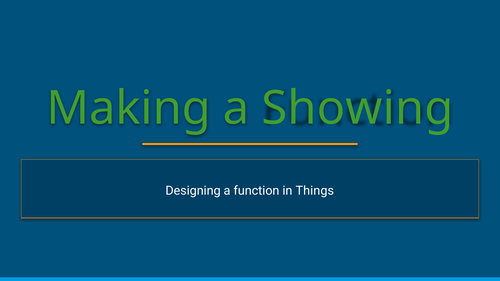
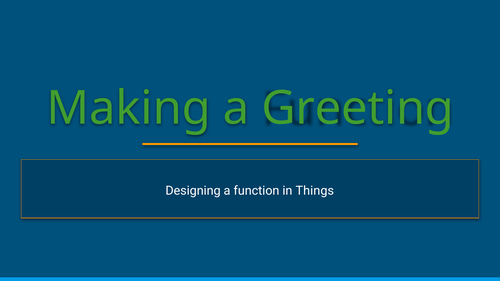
Showing: Showing -> Greeting
